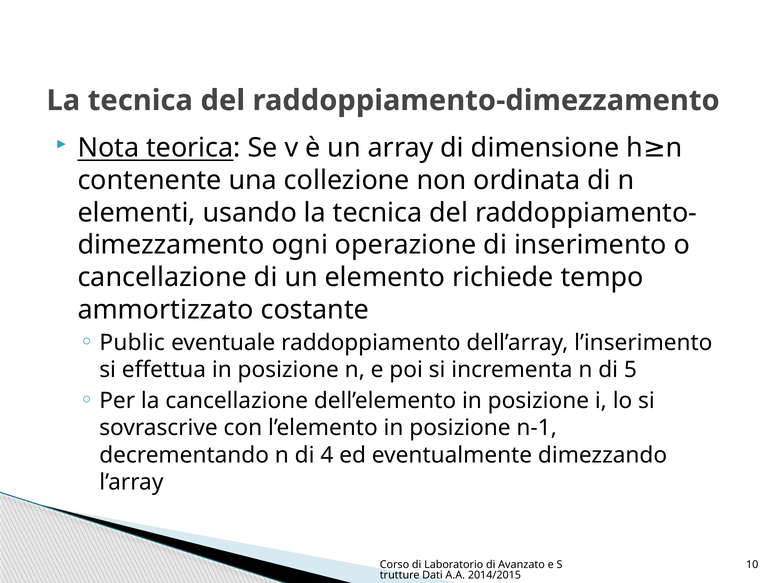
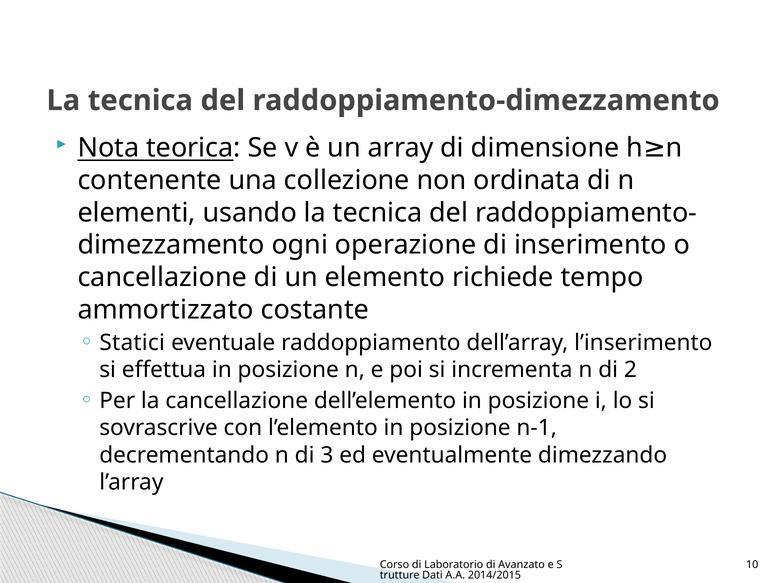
Public: Public -> Statici
5: 5 -> 2
4: 4 -> 3
